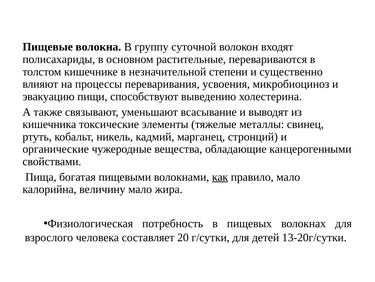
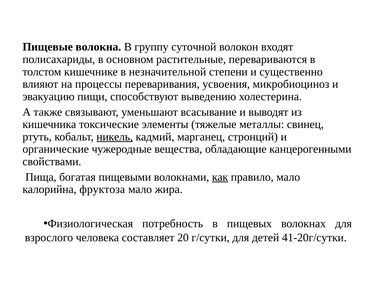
никель underline: none -> present
величину: величину -> фруктоза
13-20г/сутки: 13-20г/сутки -> 41-20г/сутки
